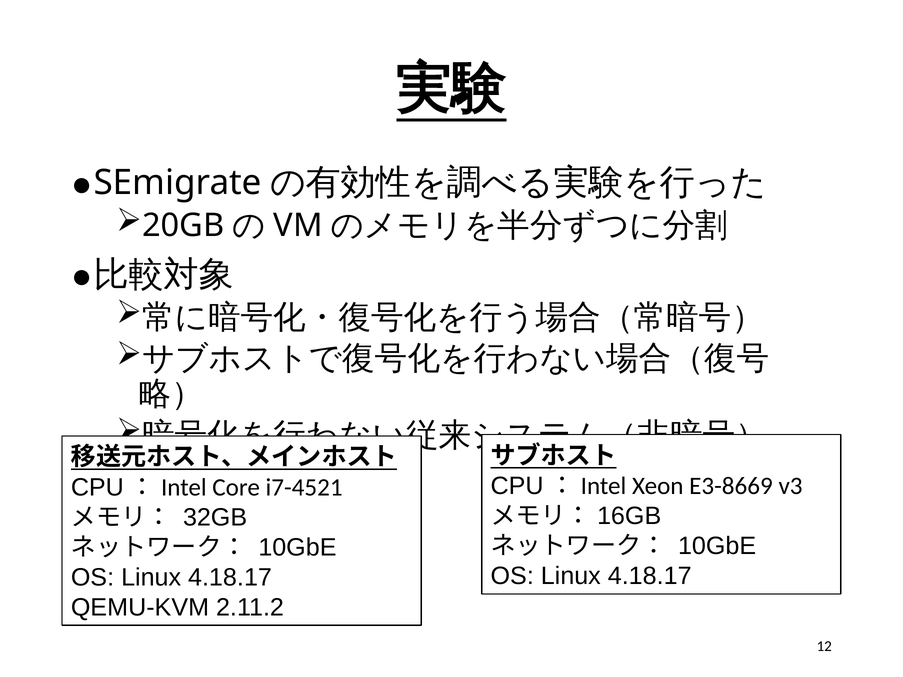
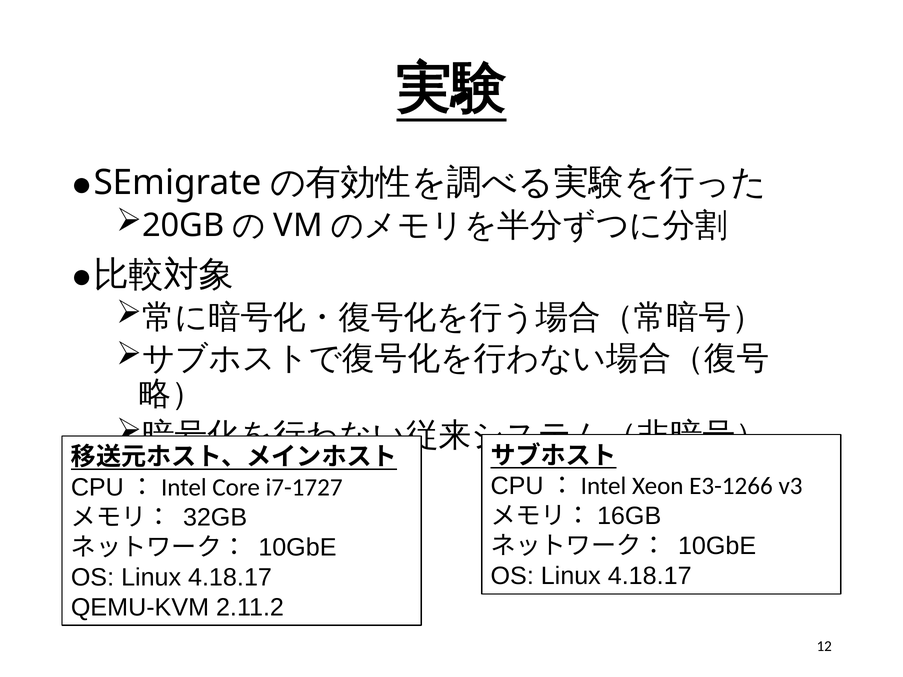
E3-8669: E3-8669 -> E3-1266
i7-4521: i7-4521 -> i7-1727
